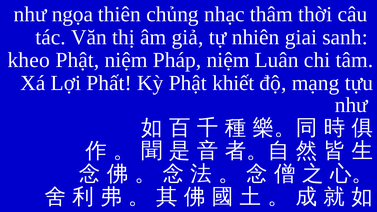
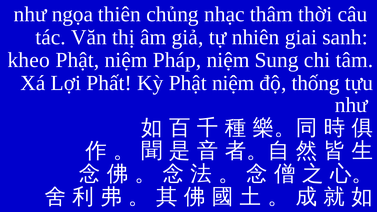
Luân: Luân -> Sung
Kỳ Phật khiết: khiết -> niệm
mạng: mạng -> thống
